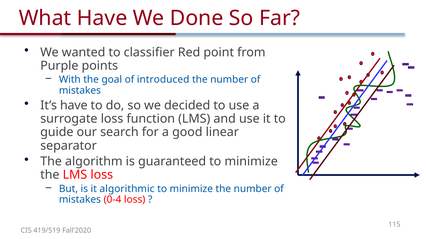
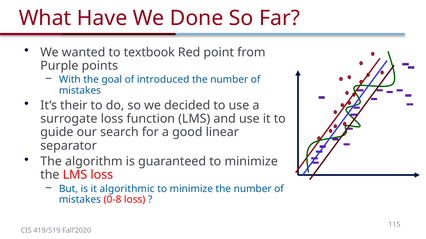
classifier: classifier -> textbook
It’s have: have -> their
0-4: 0-4 -> 0-8
